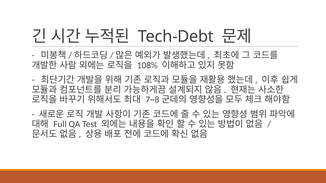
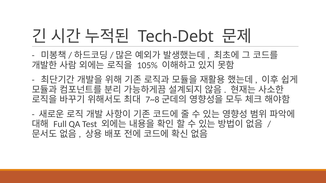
108%: 108% -> 105%
